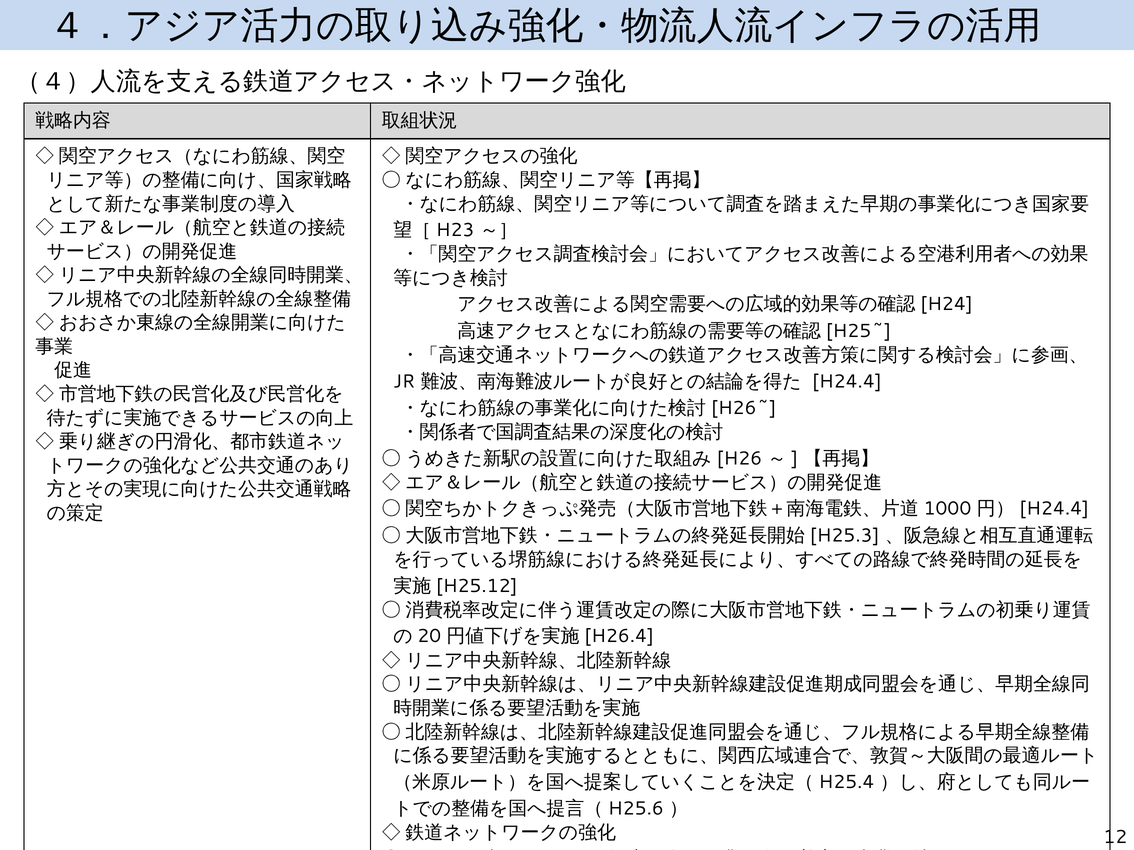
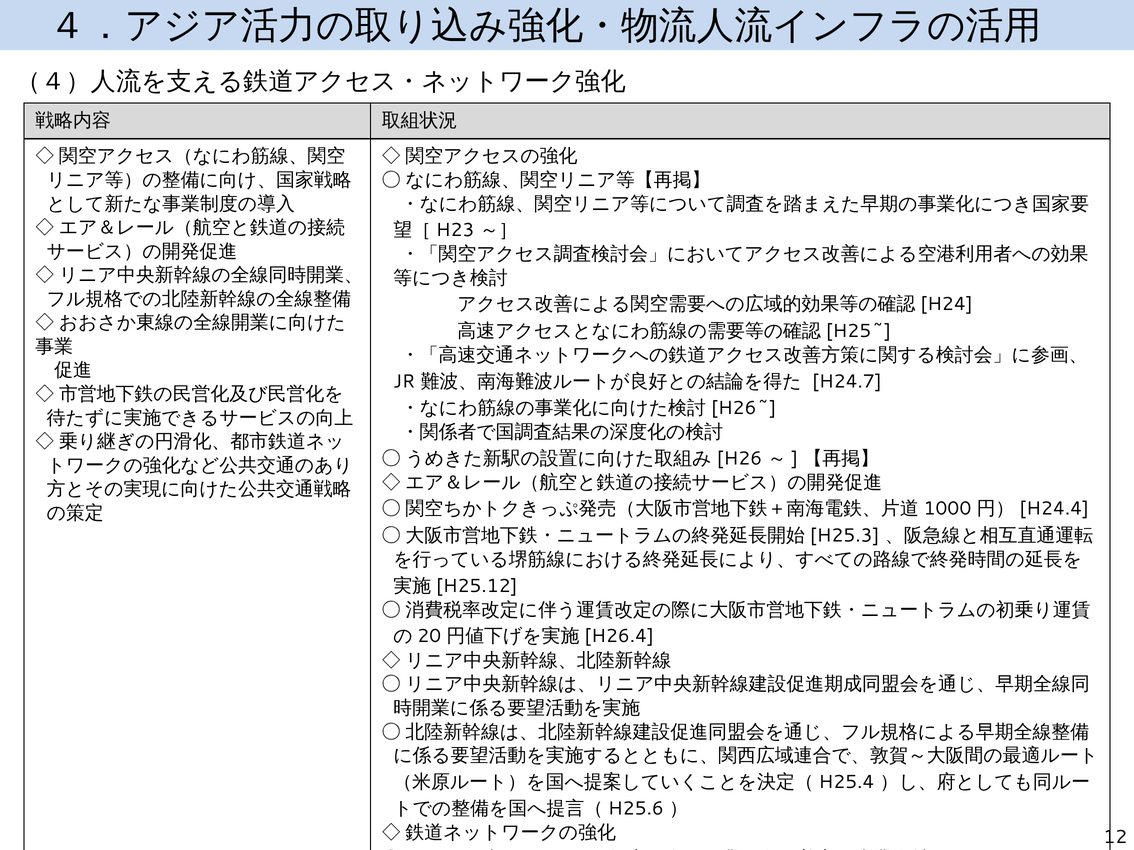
H24.4 at (847, 382): H24.4 -> H24.7
